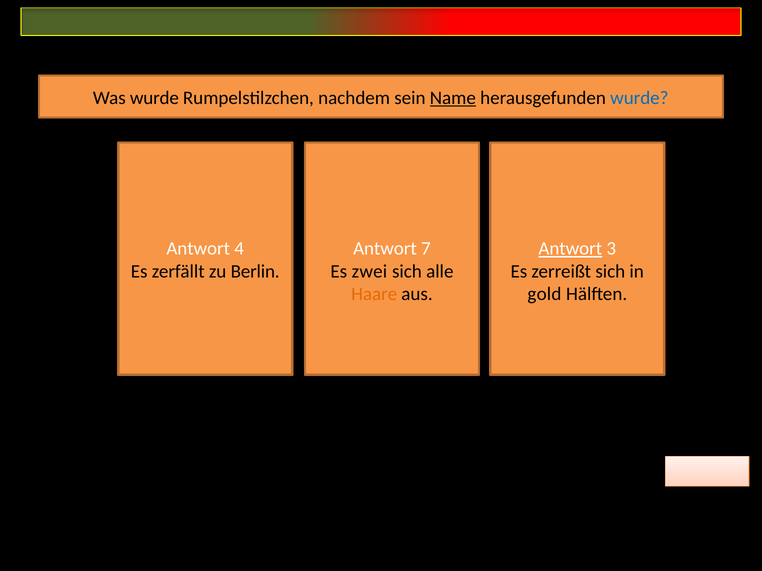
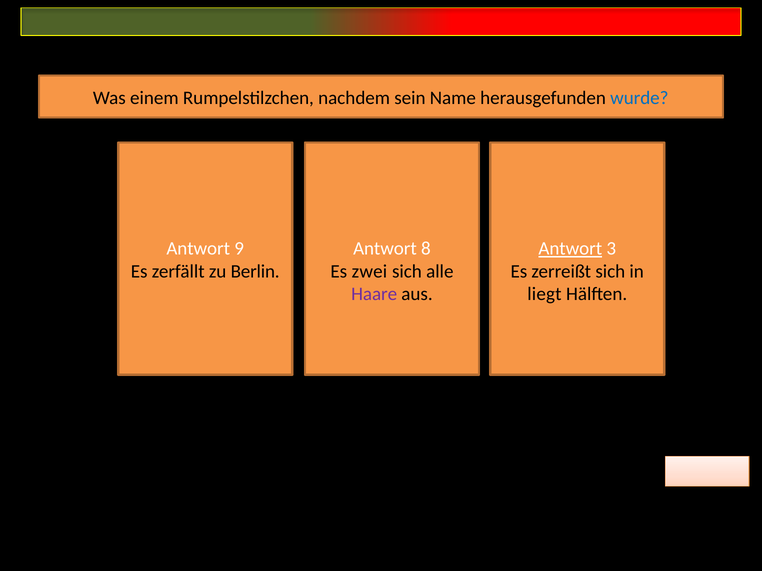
Was wurde: wurde -> einem
Name underline: present -> none
4: 4 -> 9
7: 7 -> 8
Haare colour: orange -> purple
gold: gold -> liegt
